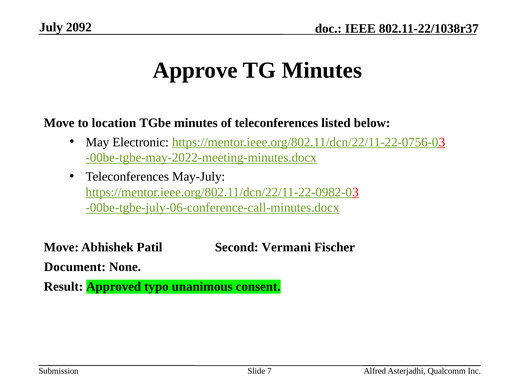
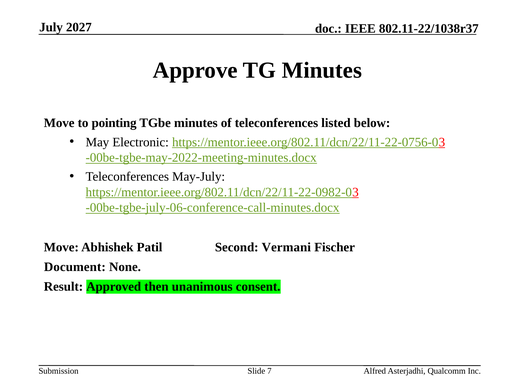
2092: 2092 -> 2027
location: location -> pointing
typo: typo -> then
